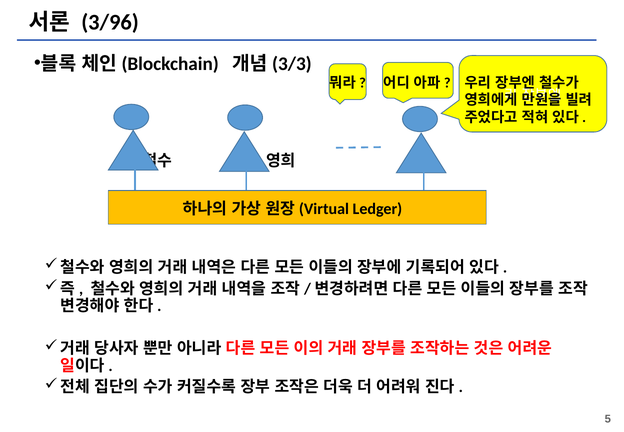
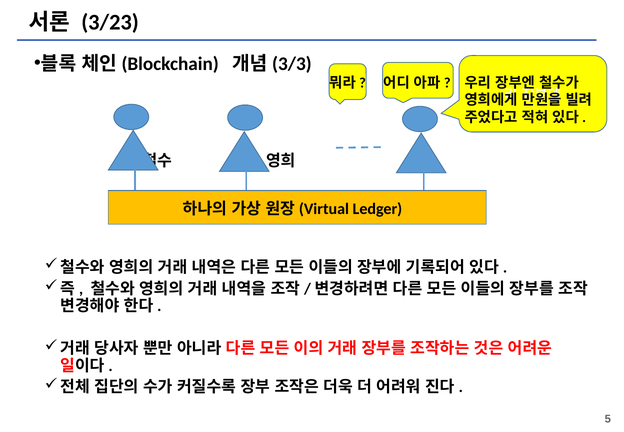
3/96: 3/96 -> 3/23
